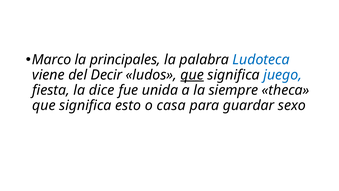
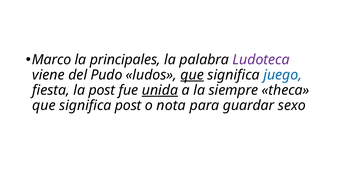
Ludoteca colour: blue -> purple
Decir: Decir -> Pudo
la dice: dice -> post
unida underline: none -> present
significa esto: esto -> post
casa: casa -> nota
